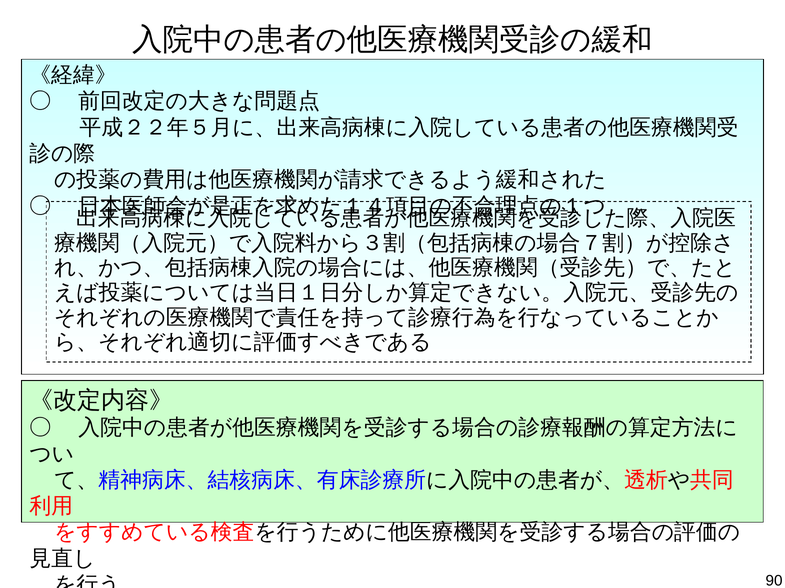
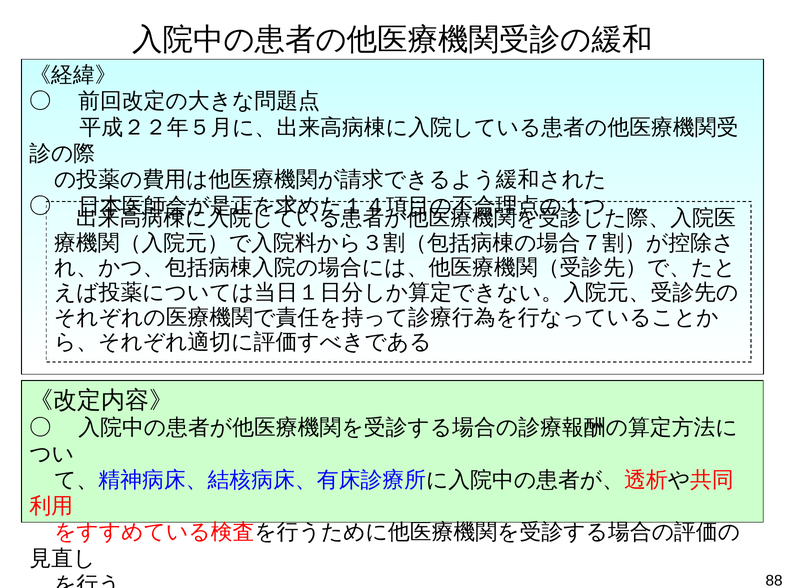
90: 90 -> 88
